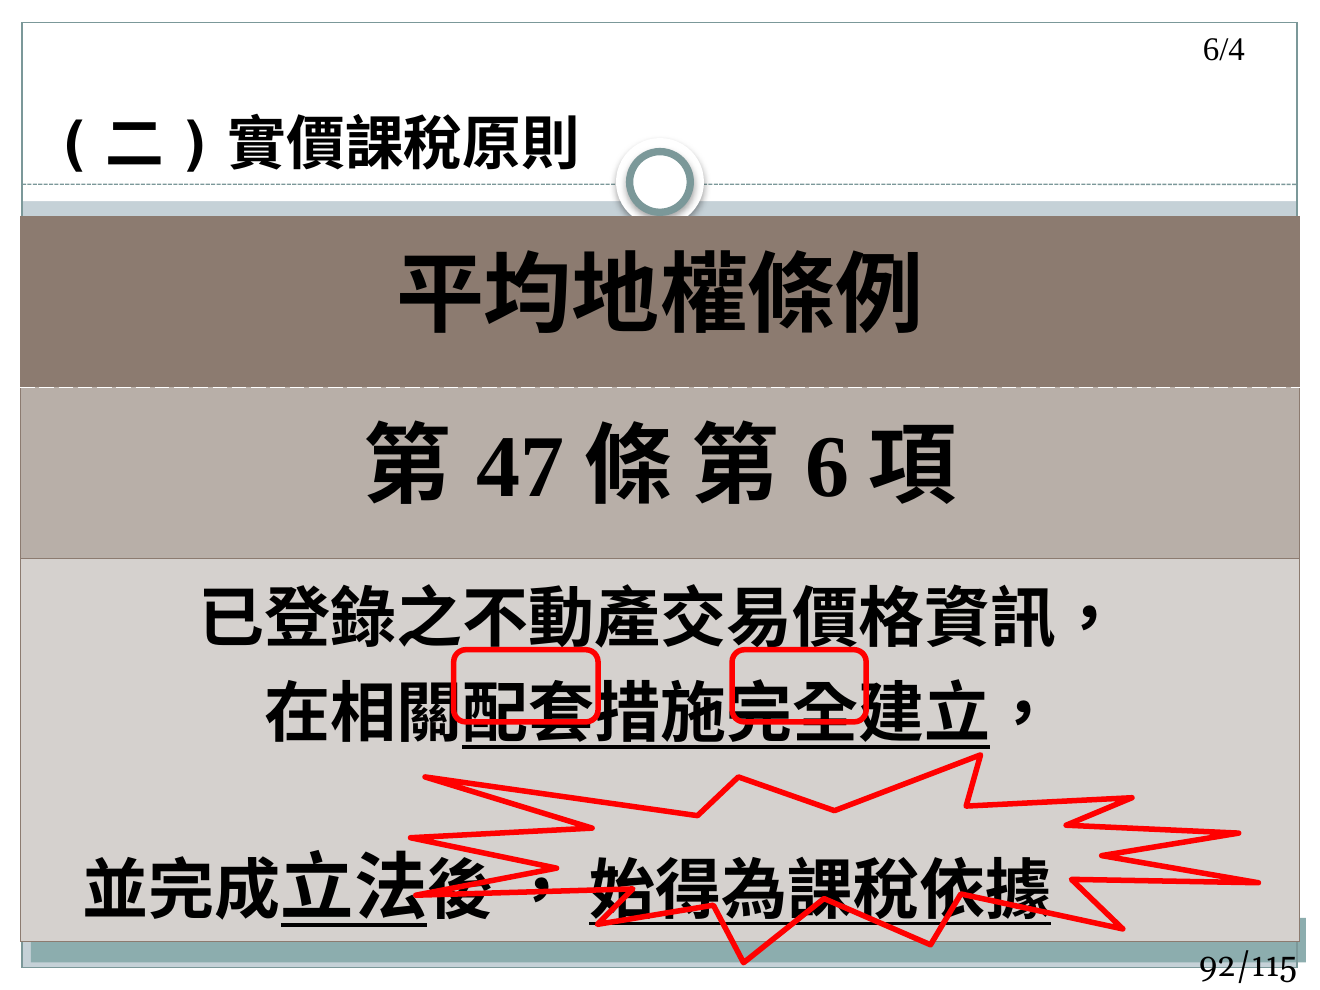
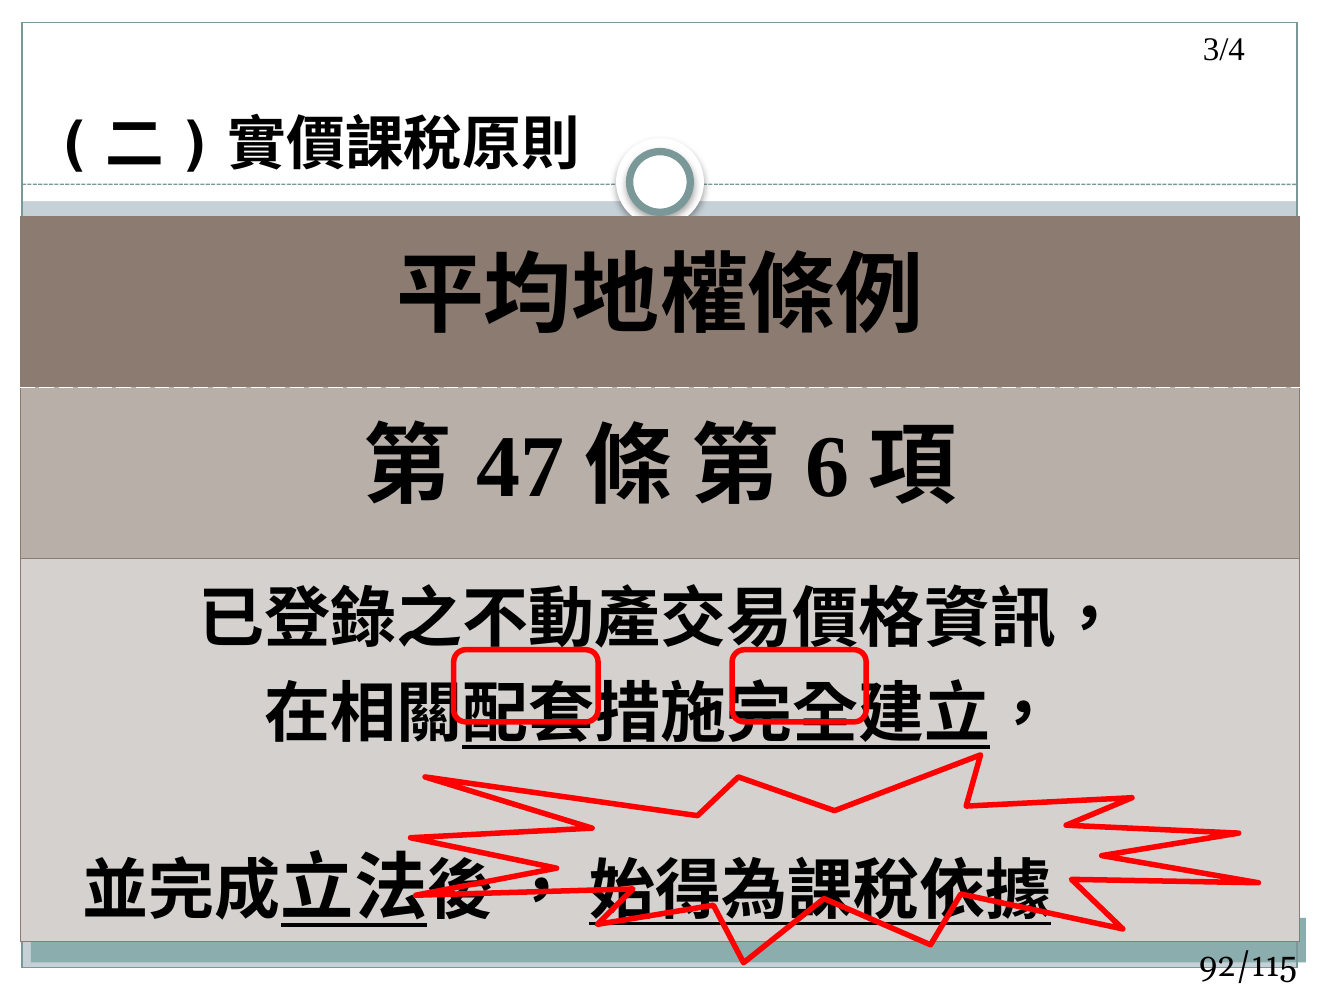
6/4: 6/4 -> 3/4
